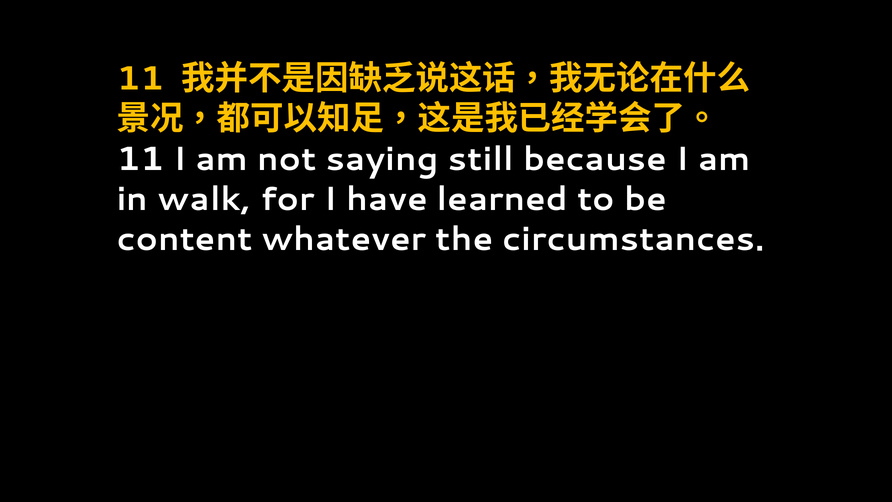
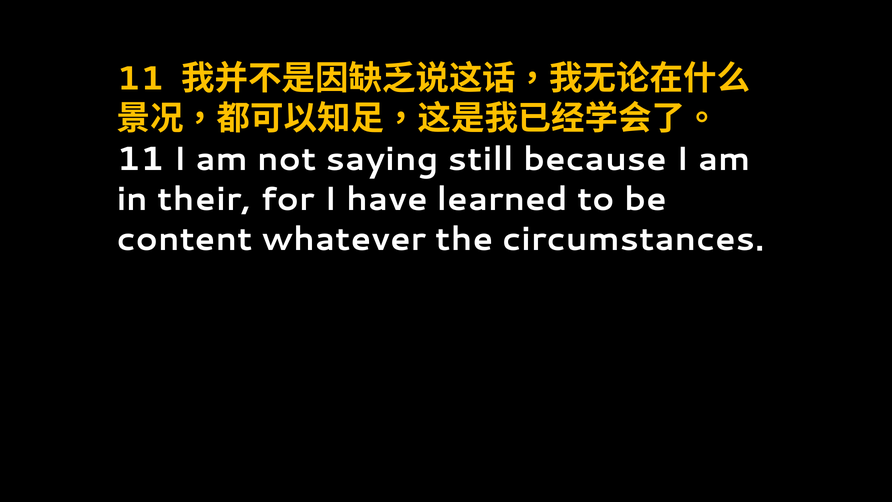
walk: walk -> their
